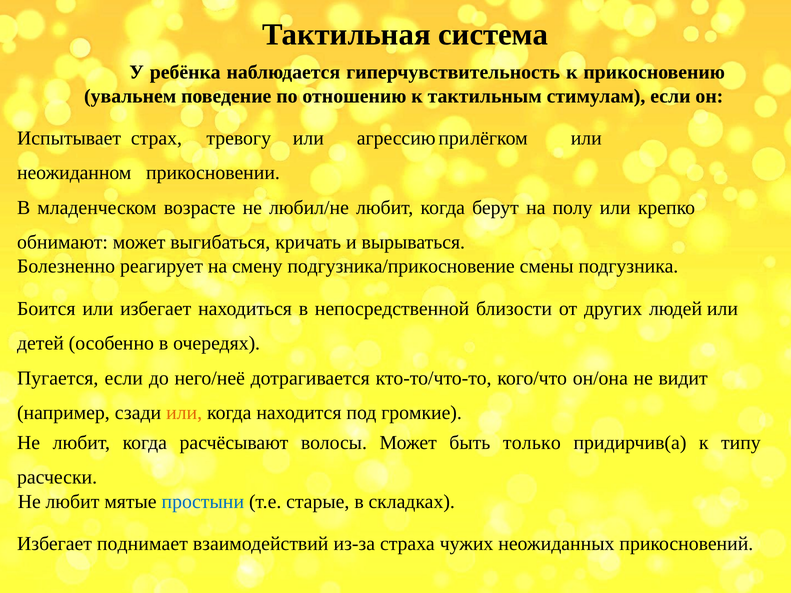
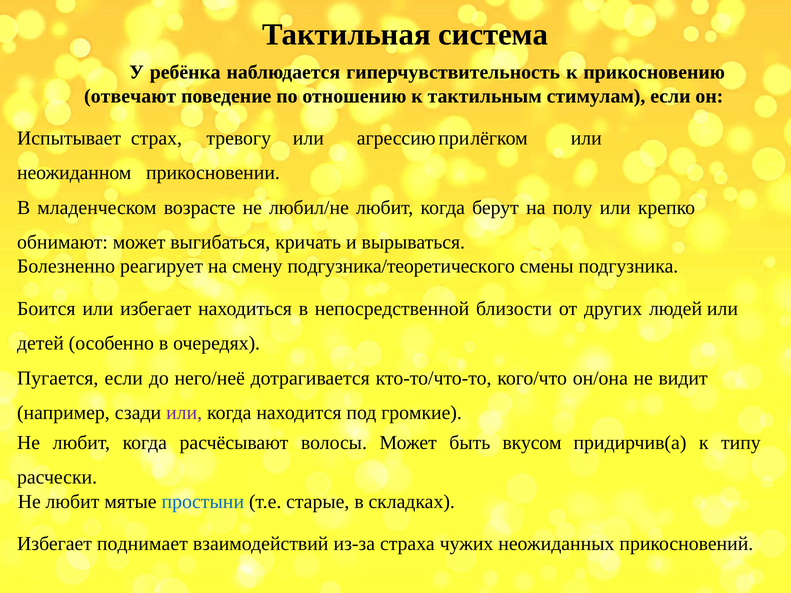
увальнем: увальнем -> отвечают
подгузника/прикосновение: подгузника/прикосновение -> подгузника/теоретического
или at (184, 413) colour: orange -> purple
только: только -> вкусом
